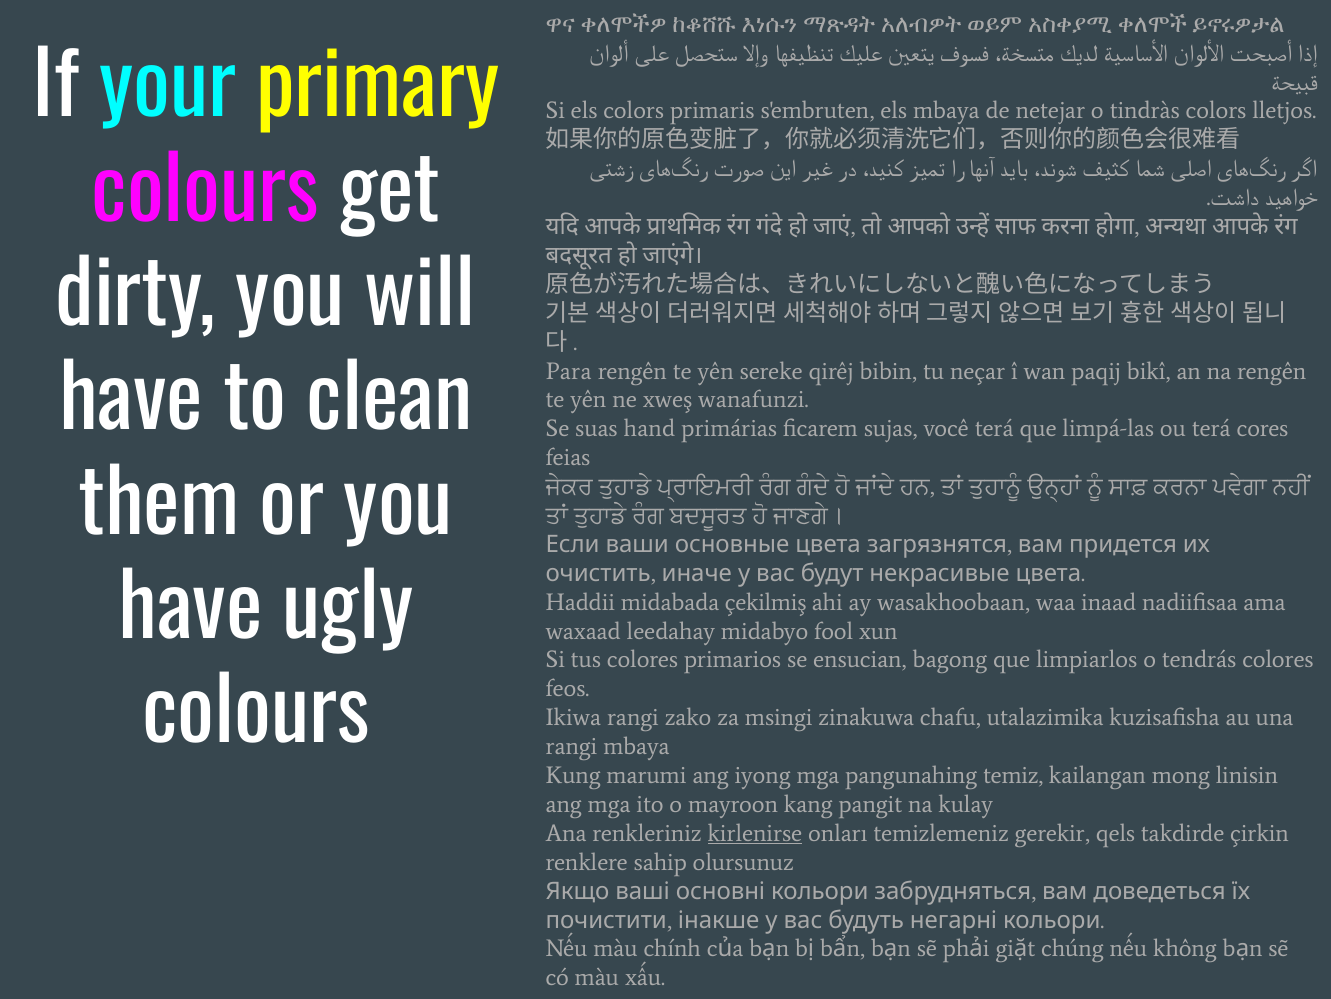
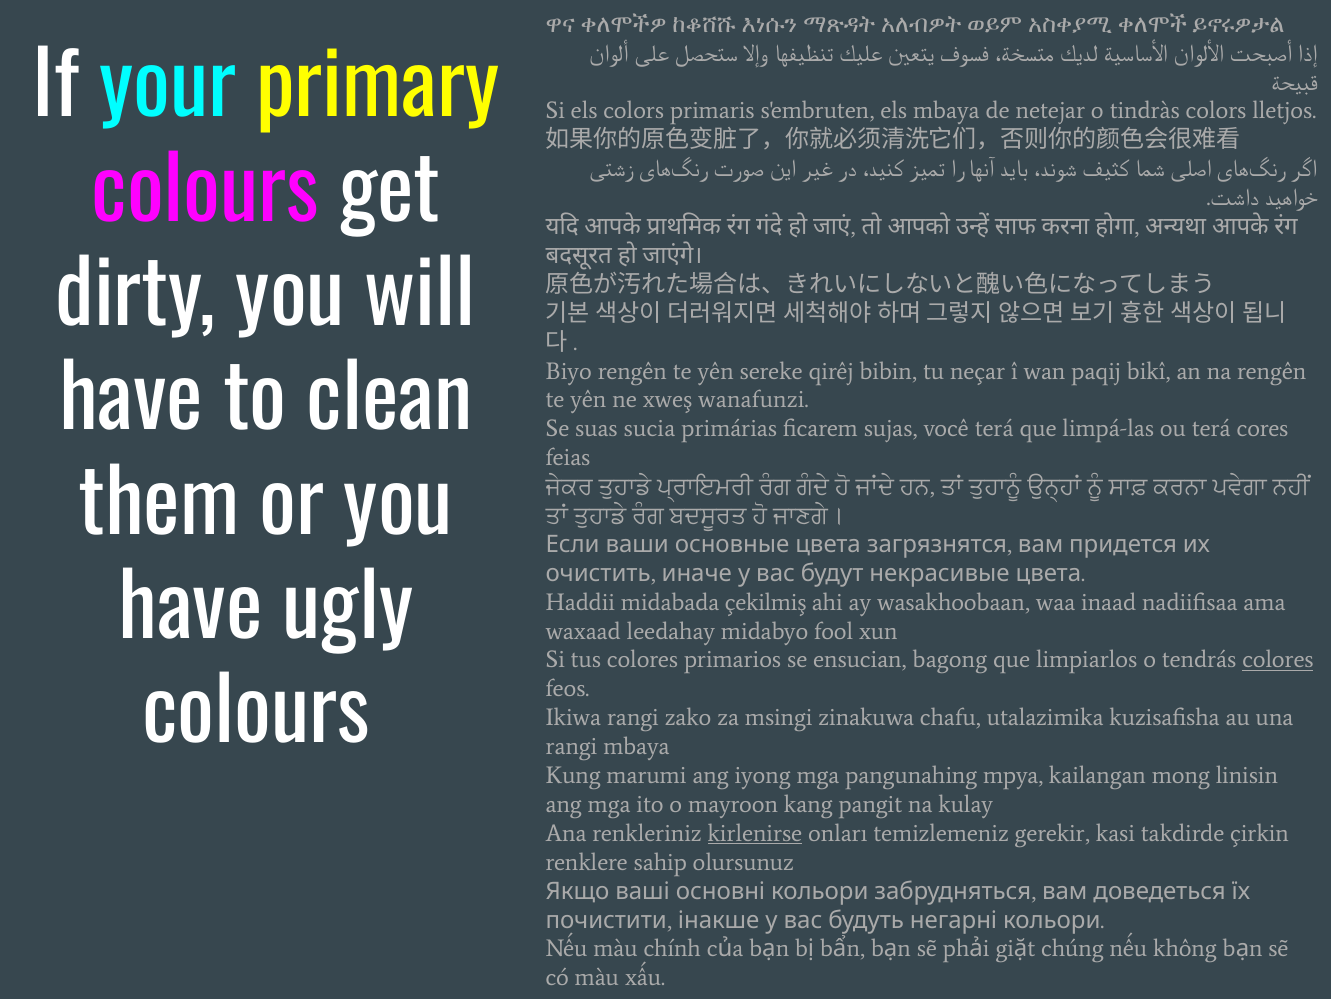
Para: Para -> Biyo
hand: hand -> sucia
colores at (1278, 660) underline: none -> present
temiz: temiz -> mpya
qels: qels -> kasi
